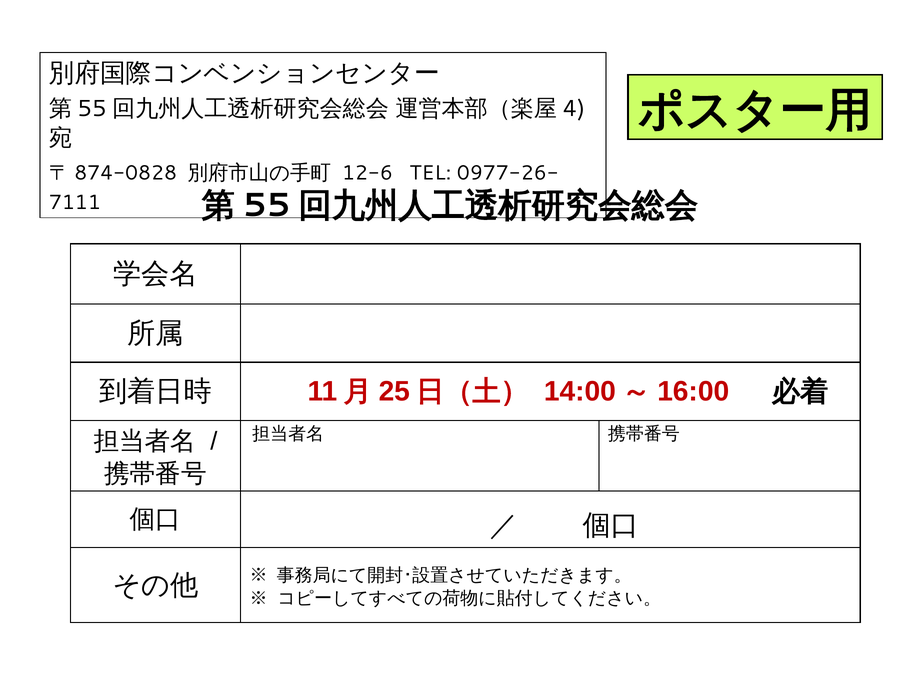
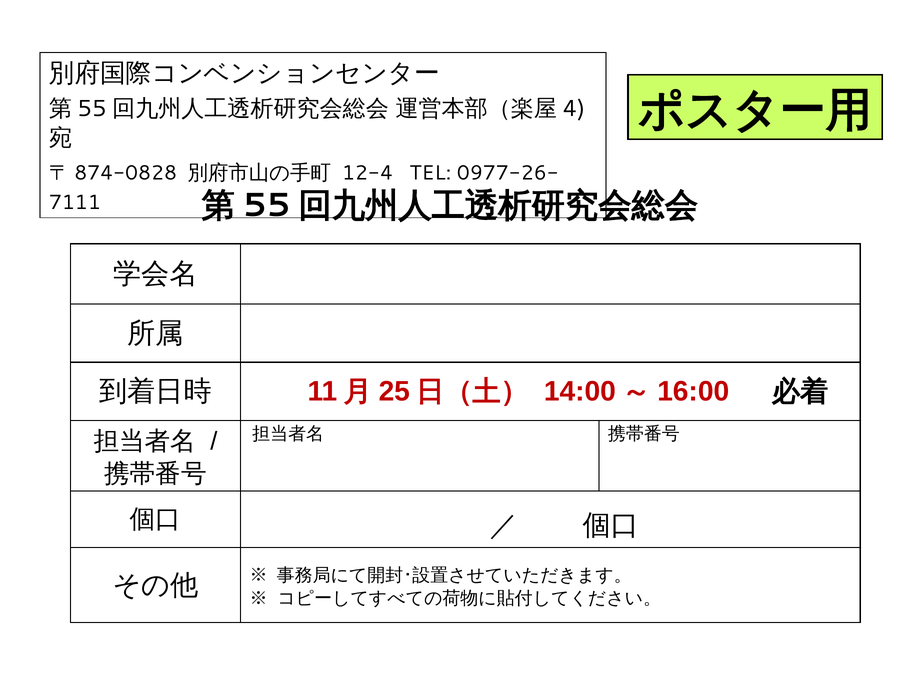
12-6: 12-6 -> 12-4
